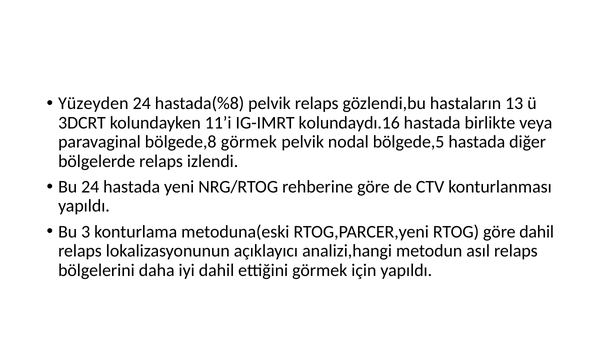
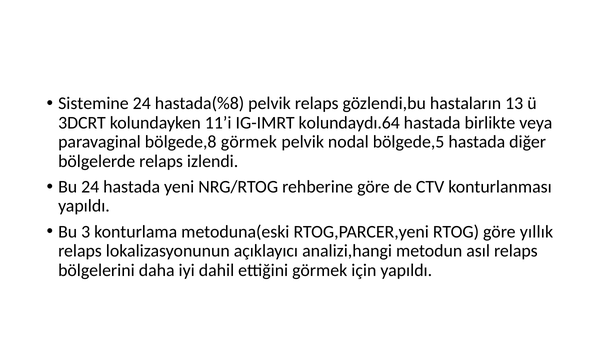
Yüzeyden: Yüzeyden -> Sistemine
kolundaydı.16: kolundaydı.16 -> kolundaydı.64
göre dahil: dahil -> yıllık
